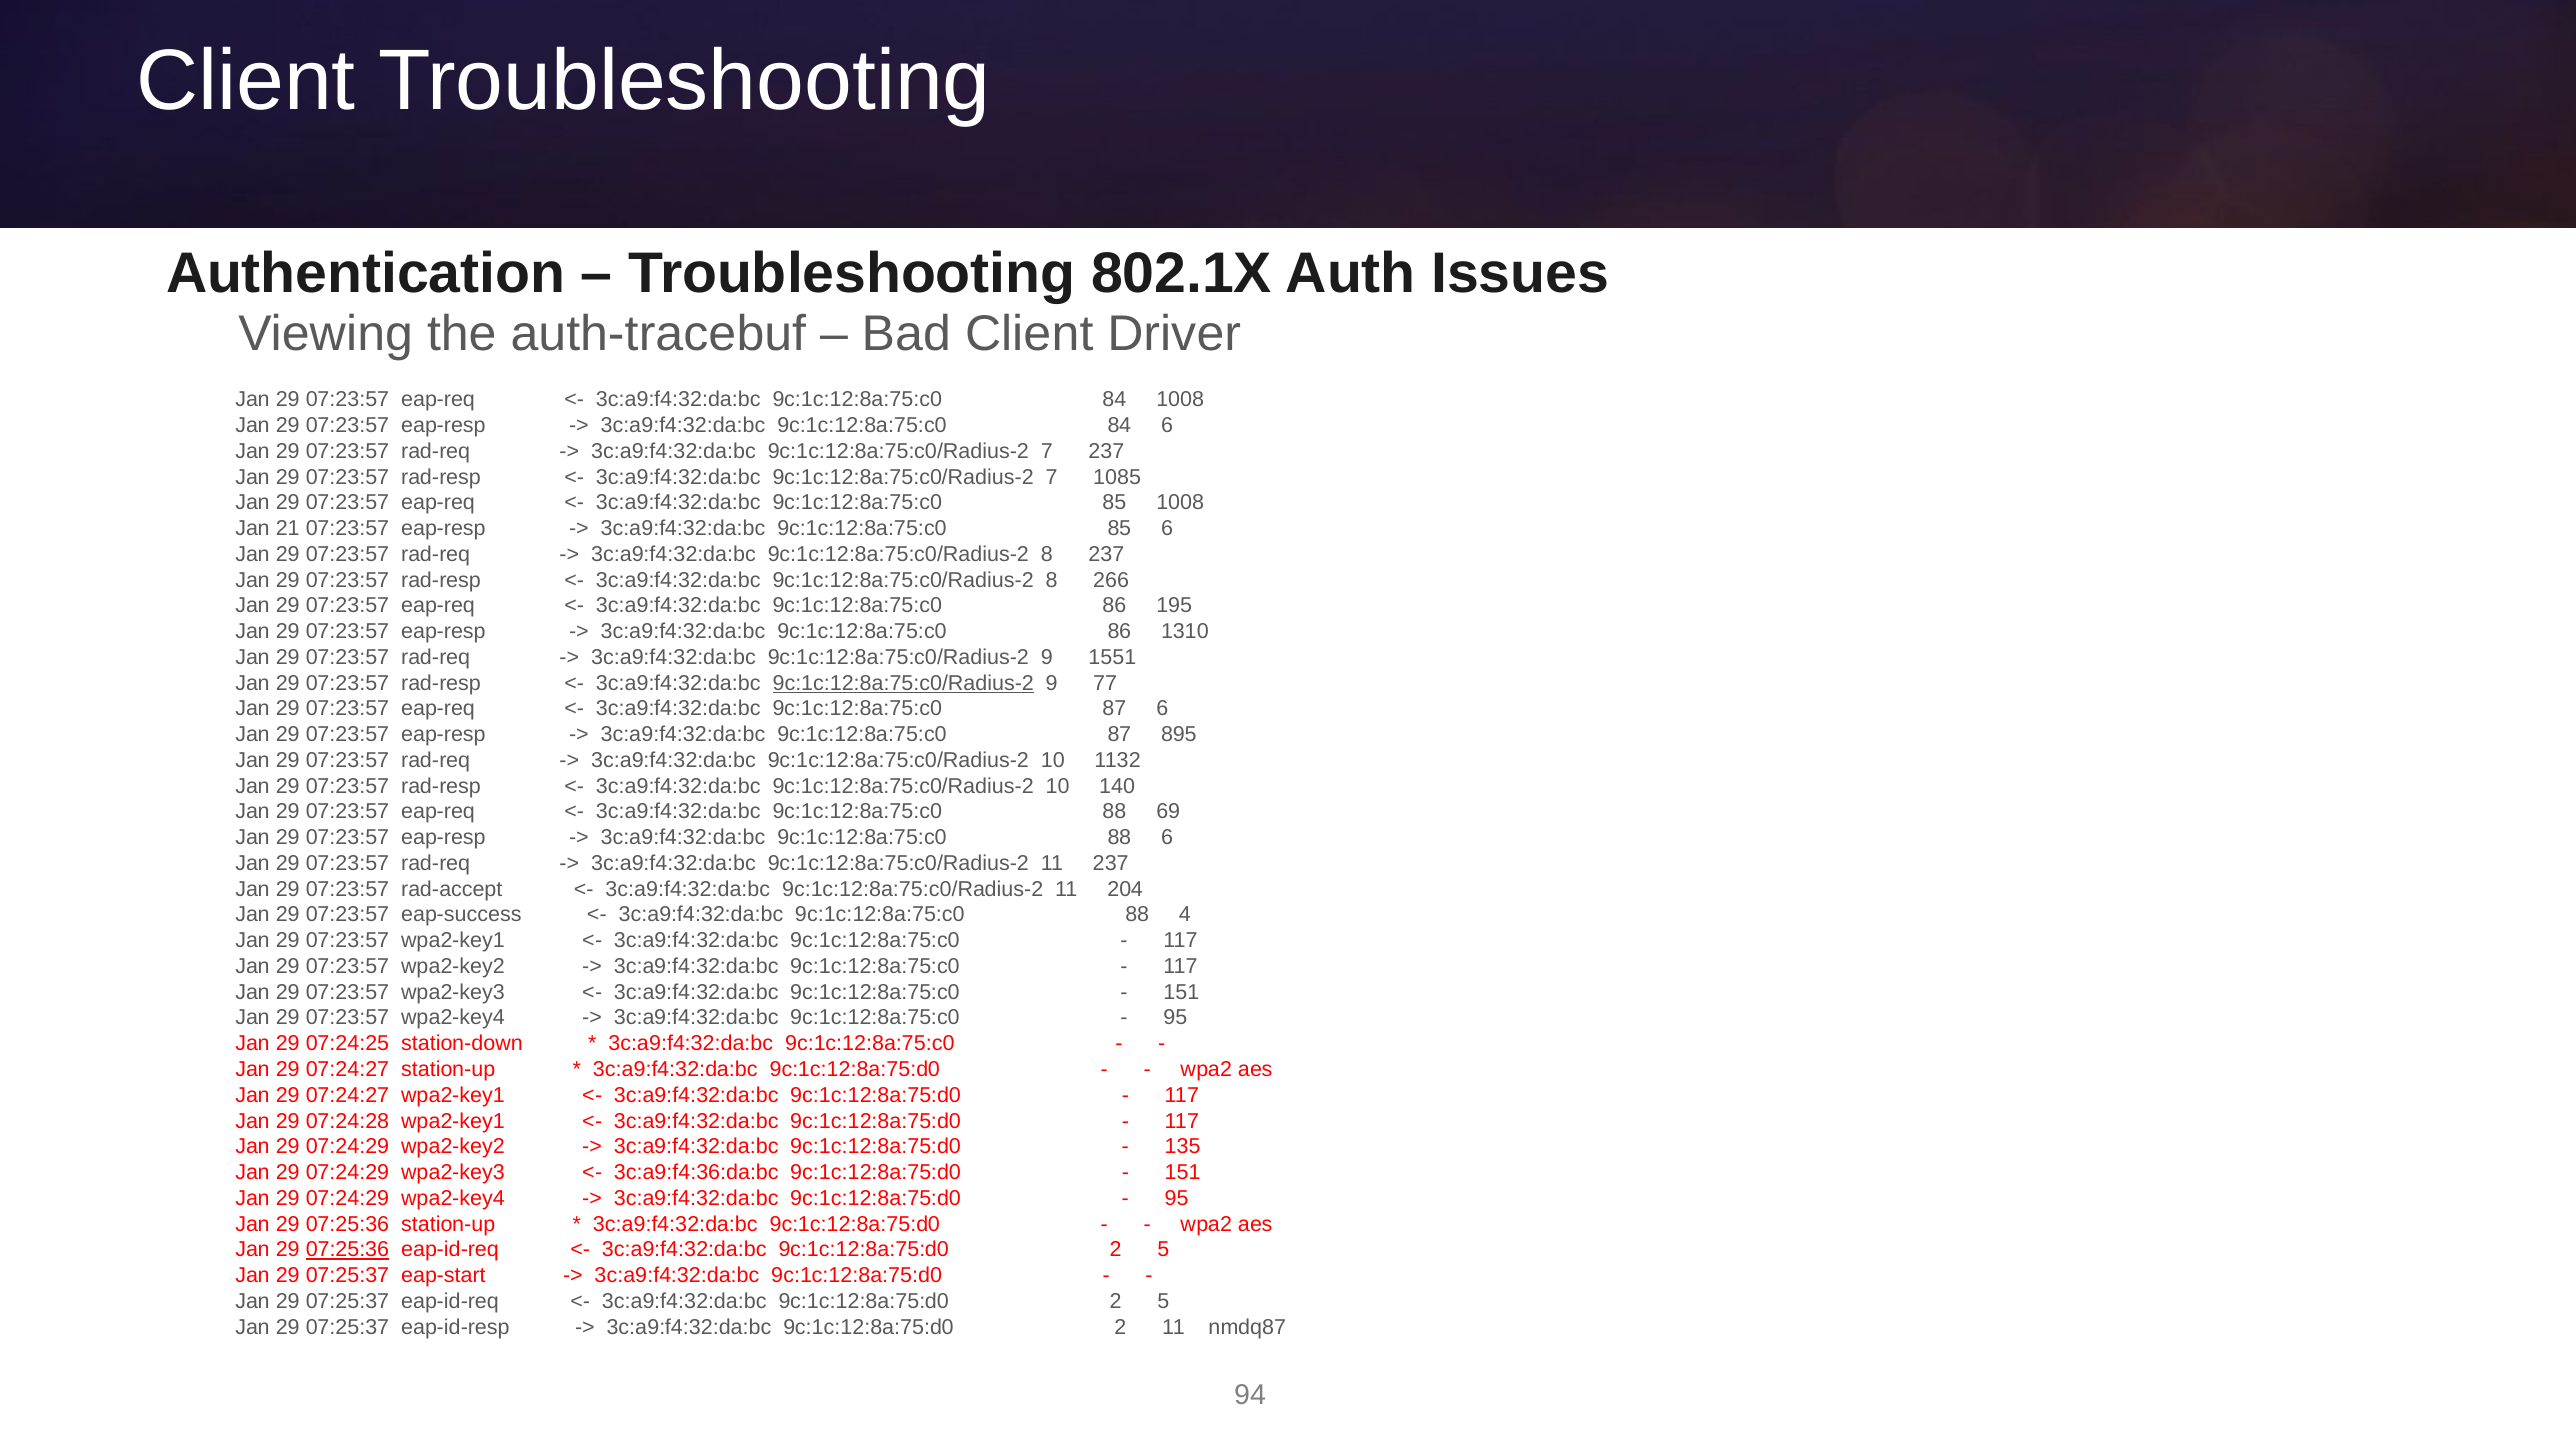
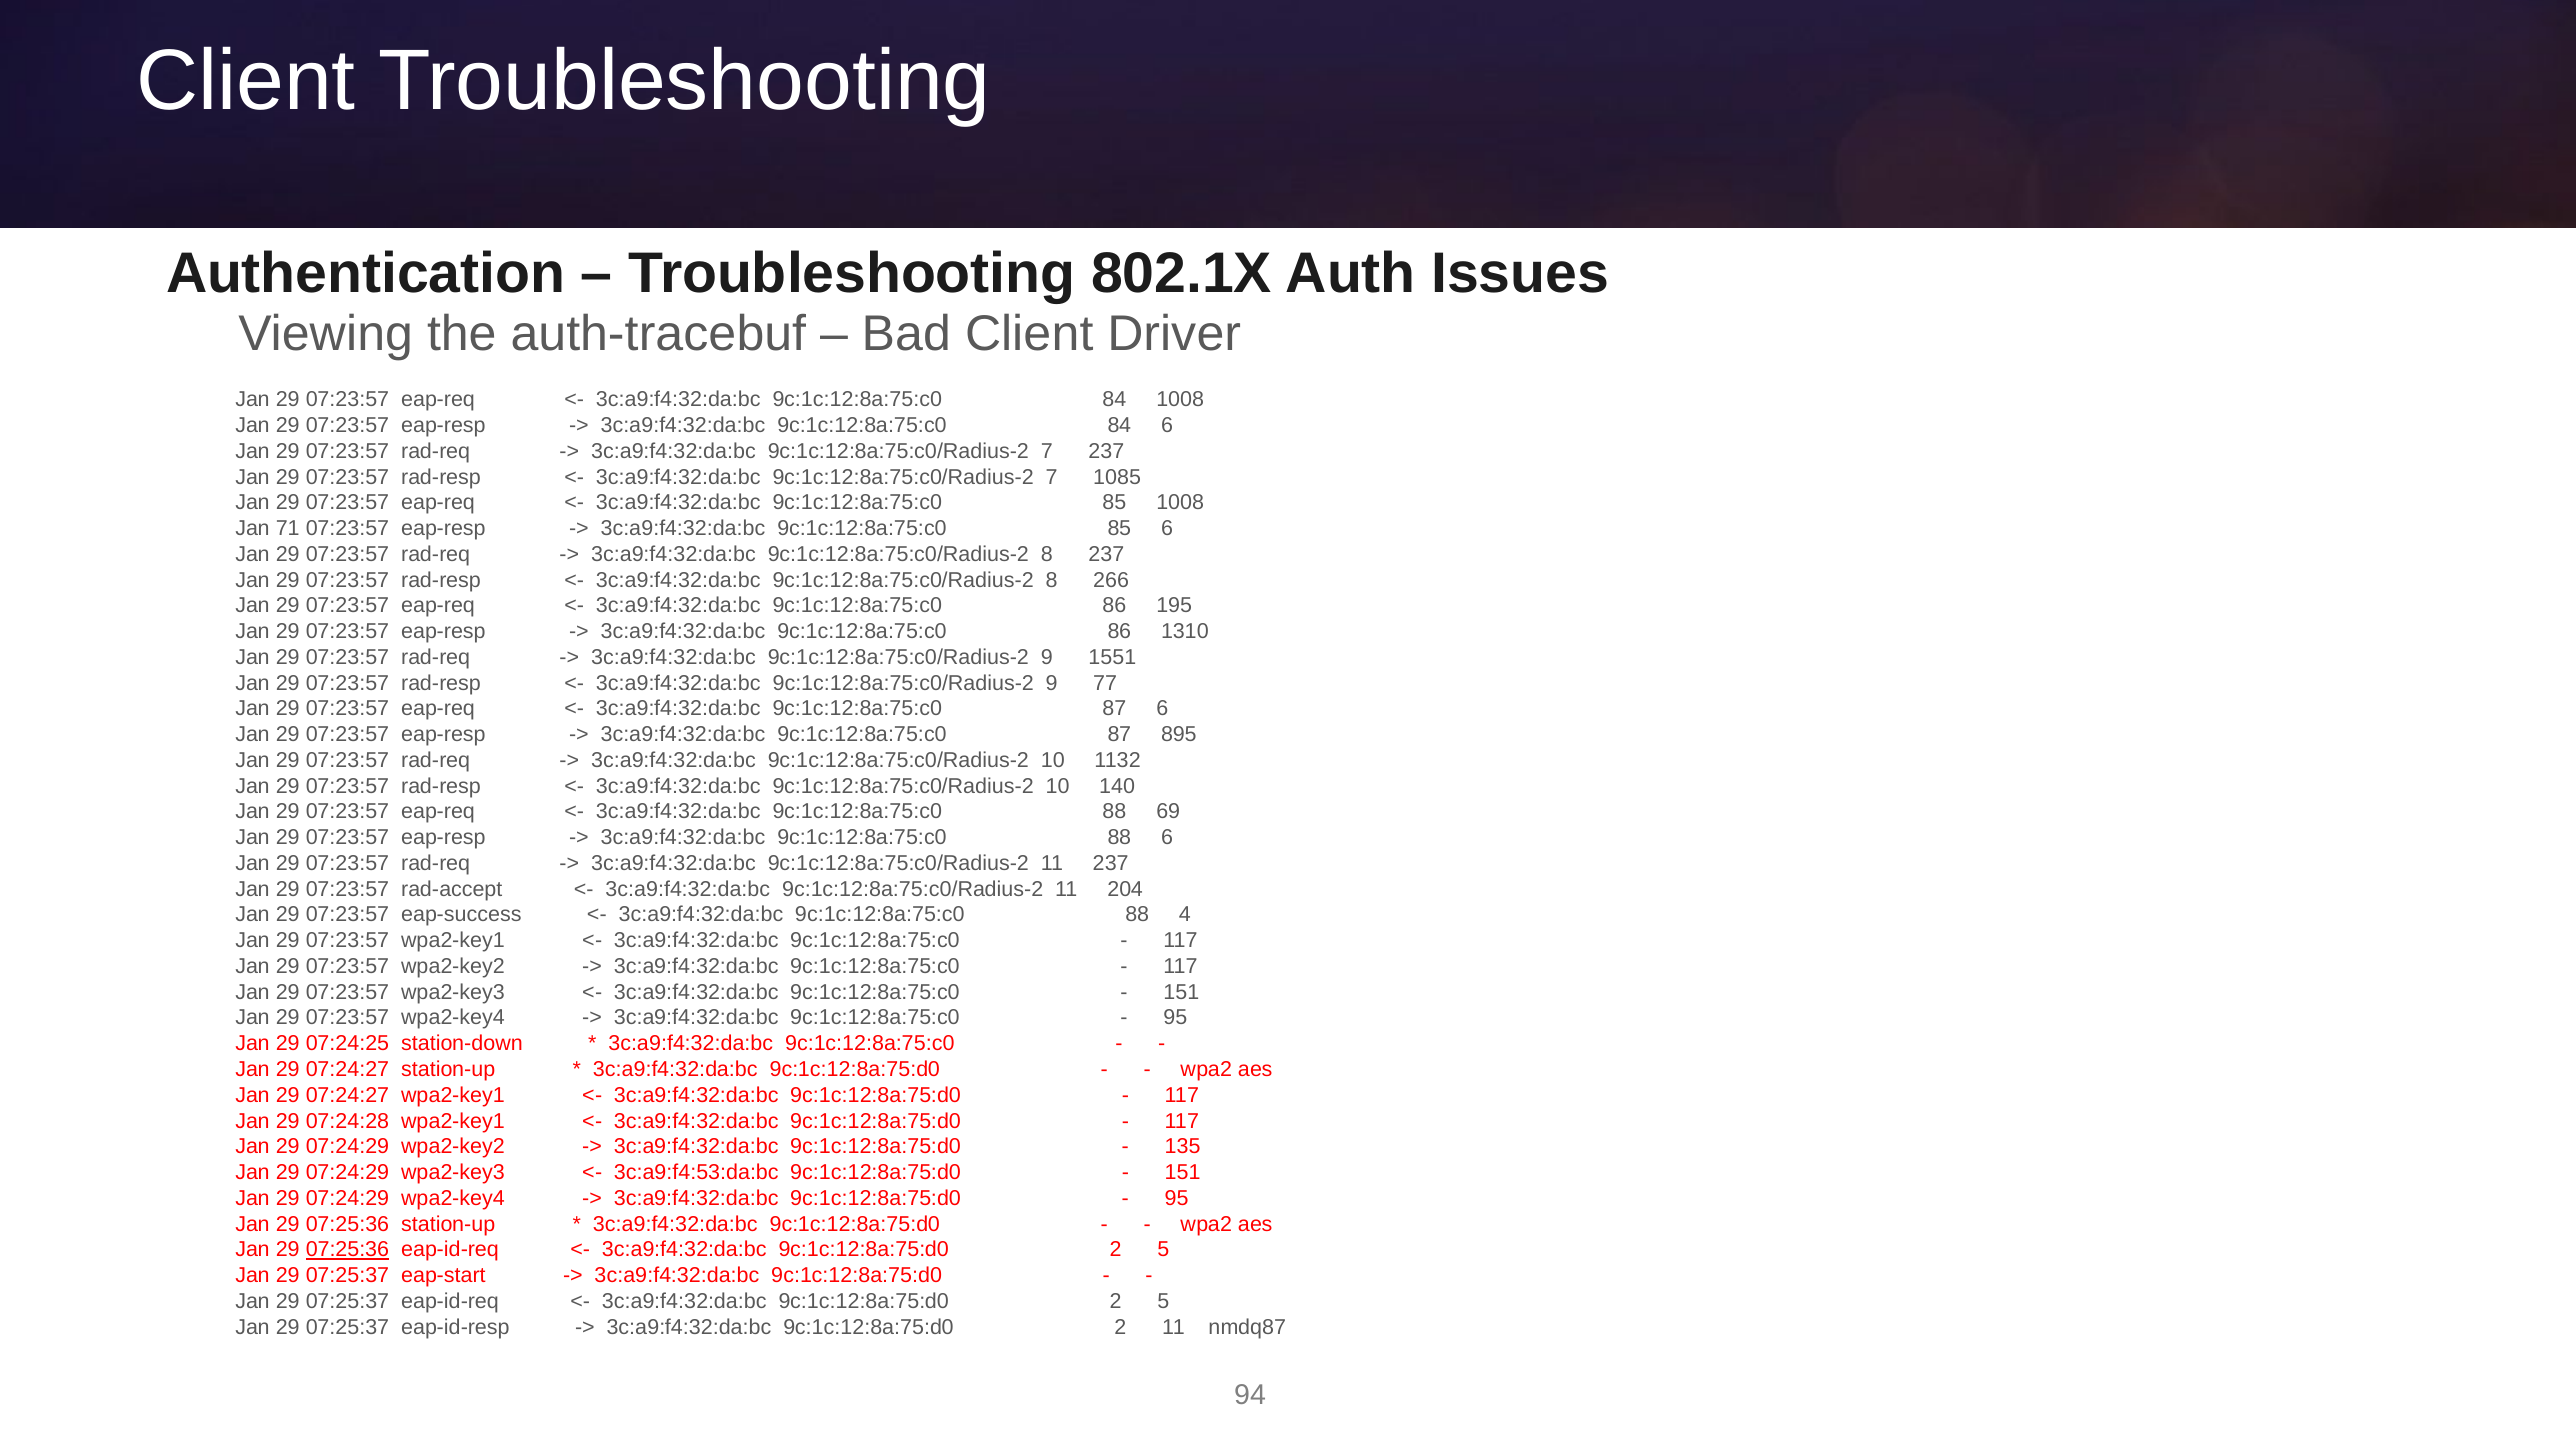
21: 21 -> 71
9c:1c:12:8a:75:c0/Radius-2 at (903, 683) underline: present -> none
3c:a9:f4:36:da:bc: 3c:a9:f4:36:da:bc -> 3c:a9:f4:53:da:bc
